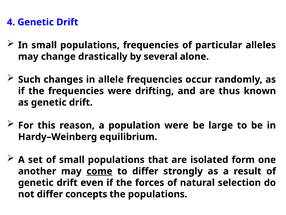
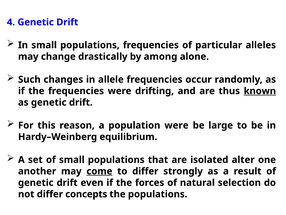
several: several -> among
known underline: none -> present
form: form -> alter
